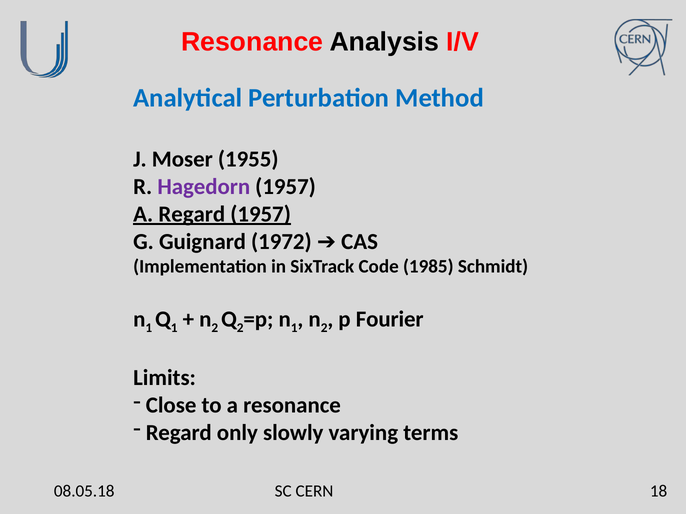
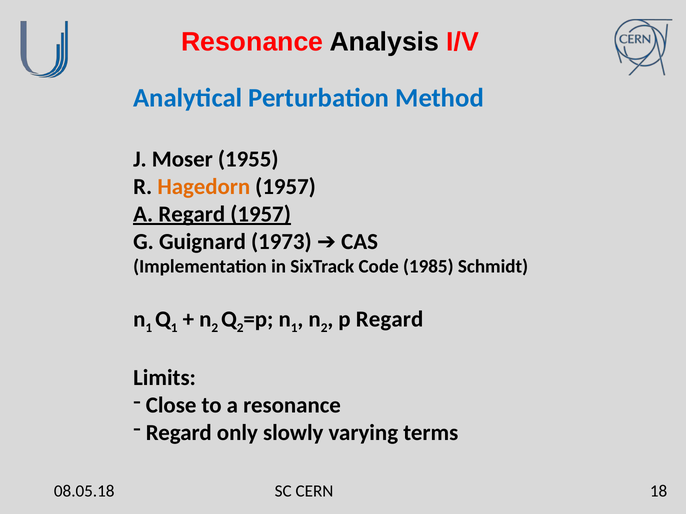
Hagedorn colour: purple -> orange
1972: 1972 -> 1973
p Fourier: Fourier -> Regard
